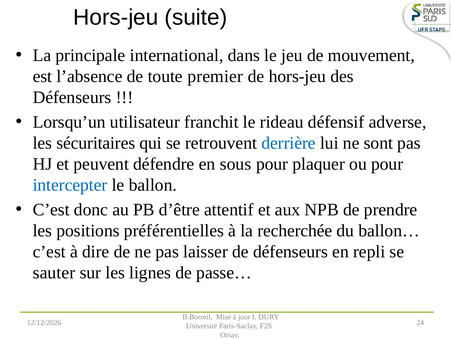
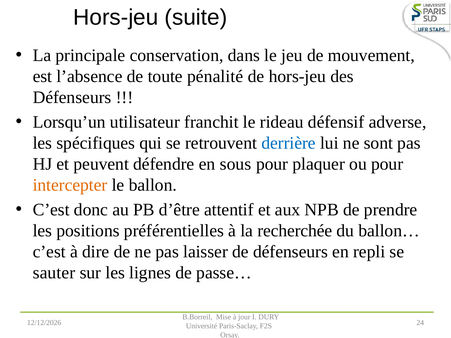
international: international -> conservation
premier: premier -> pénalité
sécuritaires: sécuritaires -> spécifiques
intercepter colour: blue -> orange
